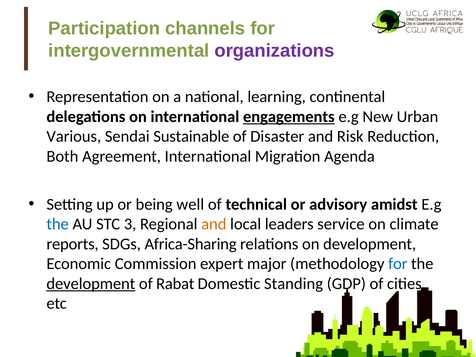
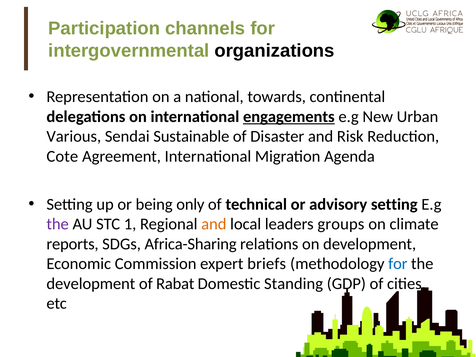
organizations colour: purple -> black
learning: learning -> towards
Both: Both -> Cote
well: well -> only
advisory amidst: amidst -> setting
the at (58, 224) colour: blue -> purple
3: 3 -> 1
service: service -> groups
major: major -> briefs
development at (91, 284) underline: present -> none
